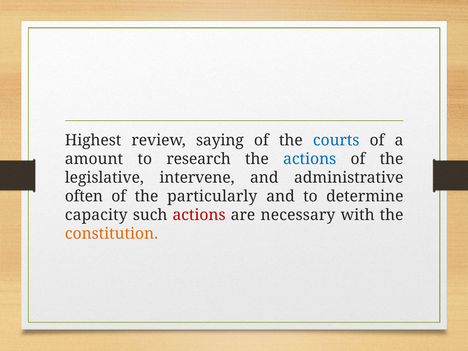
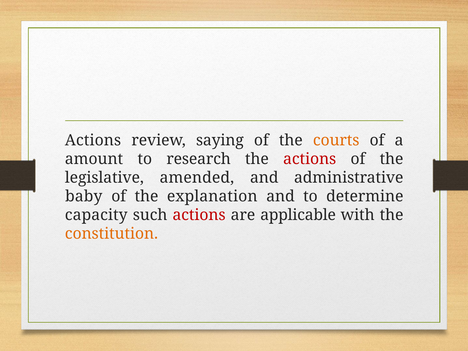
Highest at (93, 140): Highest -> Actions
courts colour: blue -> orange
actions at (310, 159) colour: blue -> red
intervene: intervene -> amended
often: often -> baby
particularly: particularly -> explanation
necessary: necessary -> applicable
